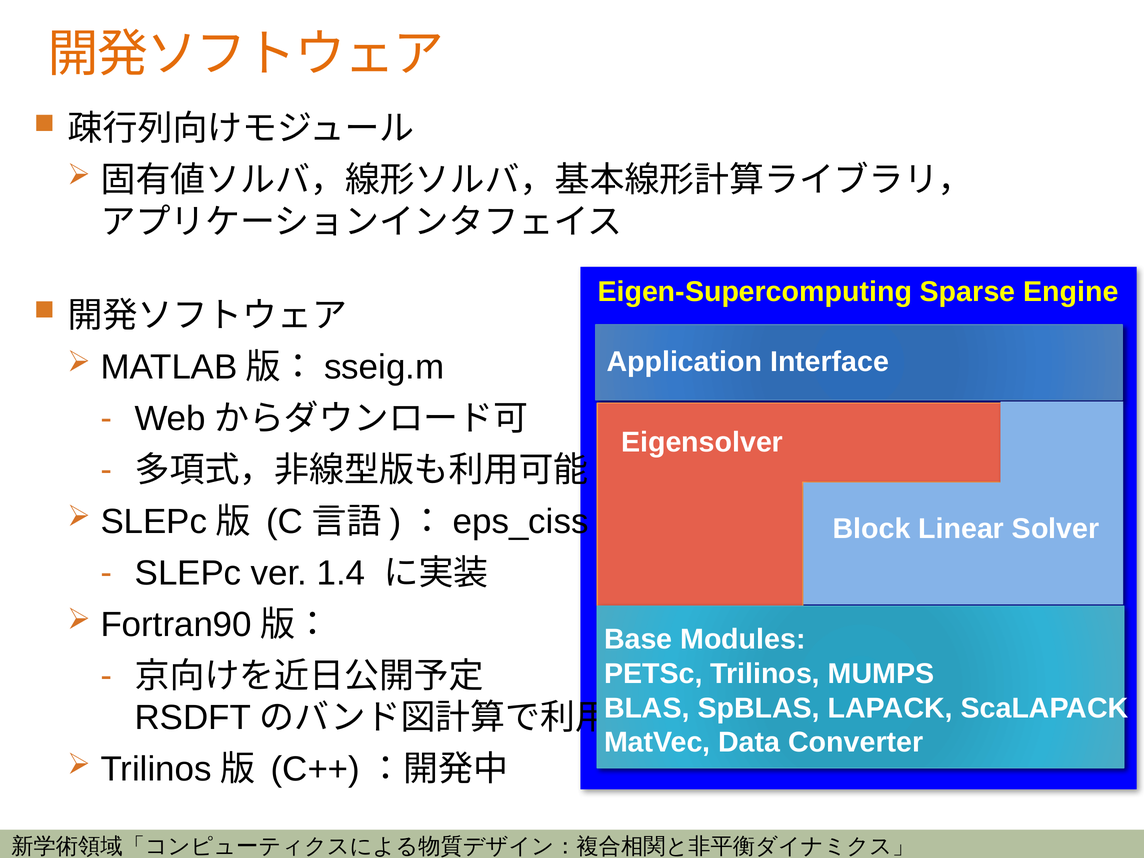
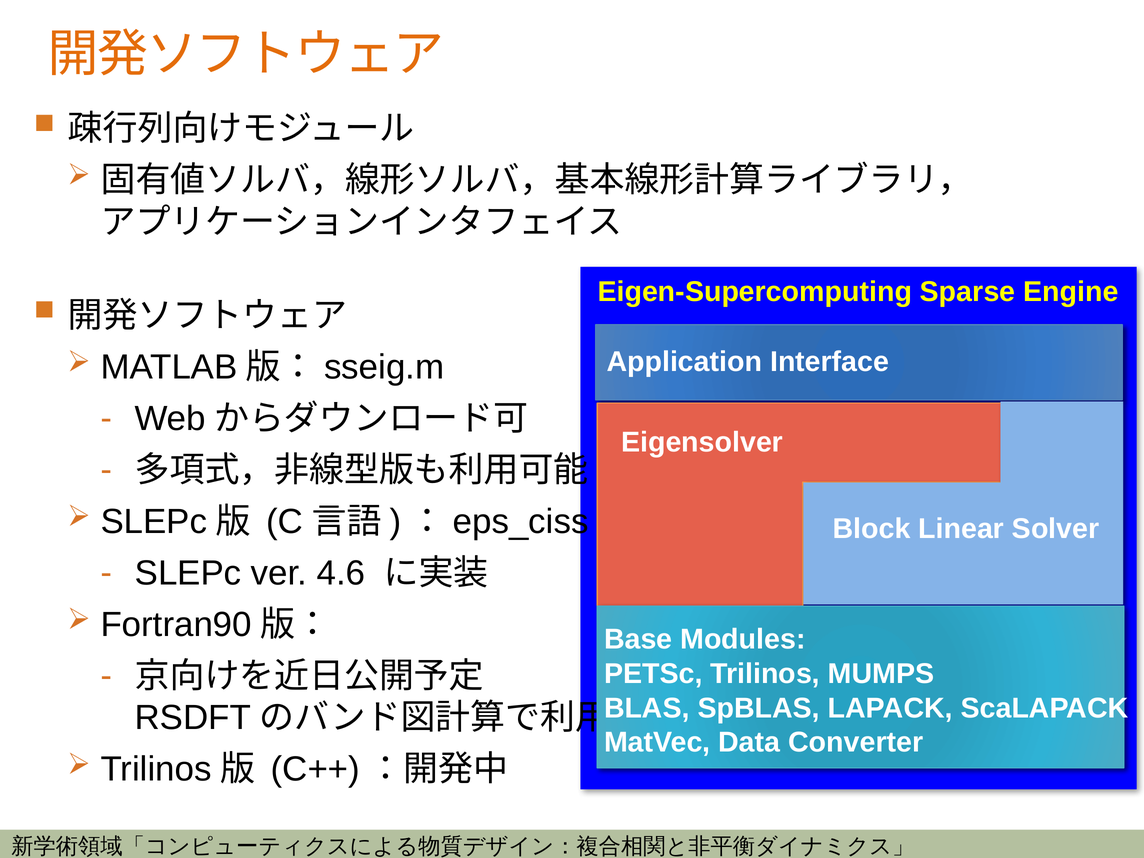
1.4: 1.4 -> 4.6
